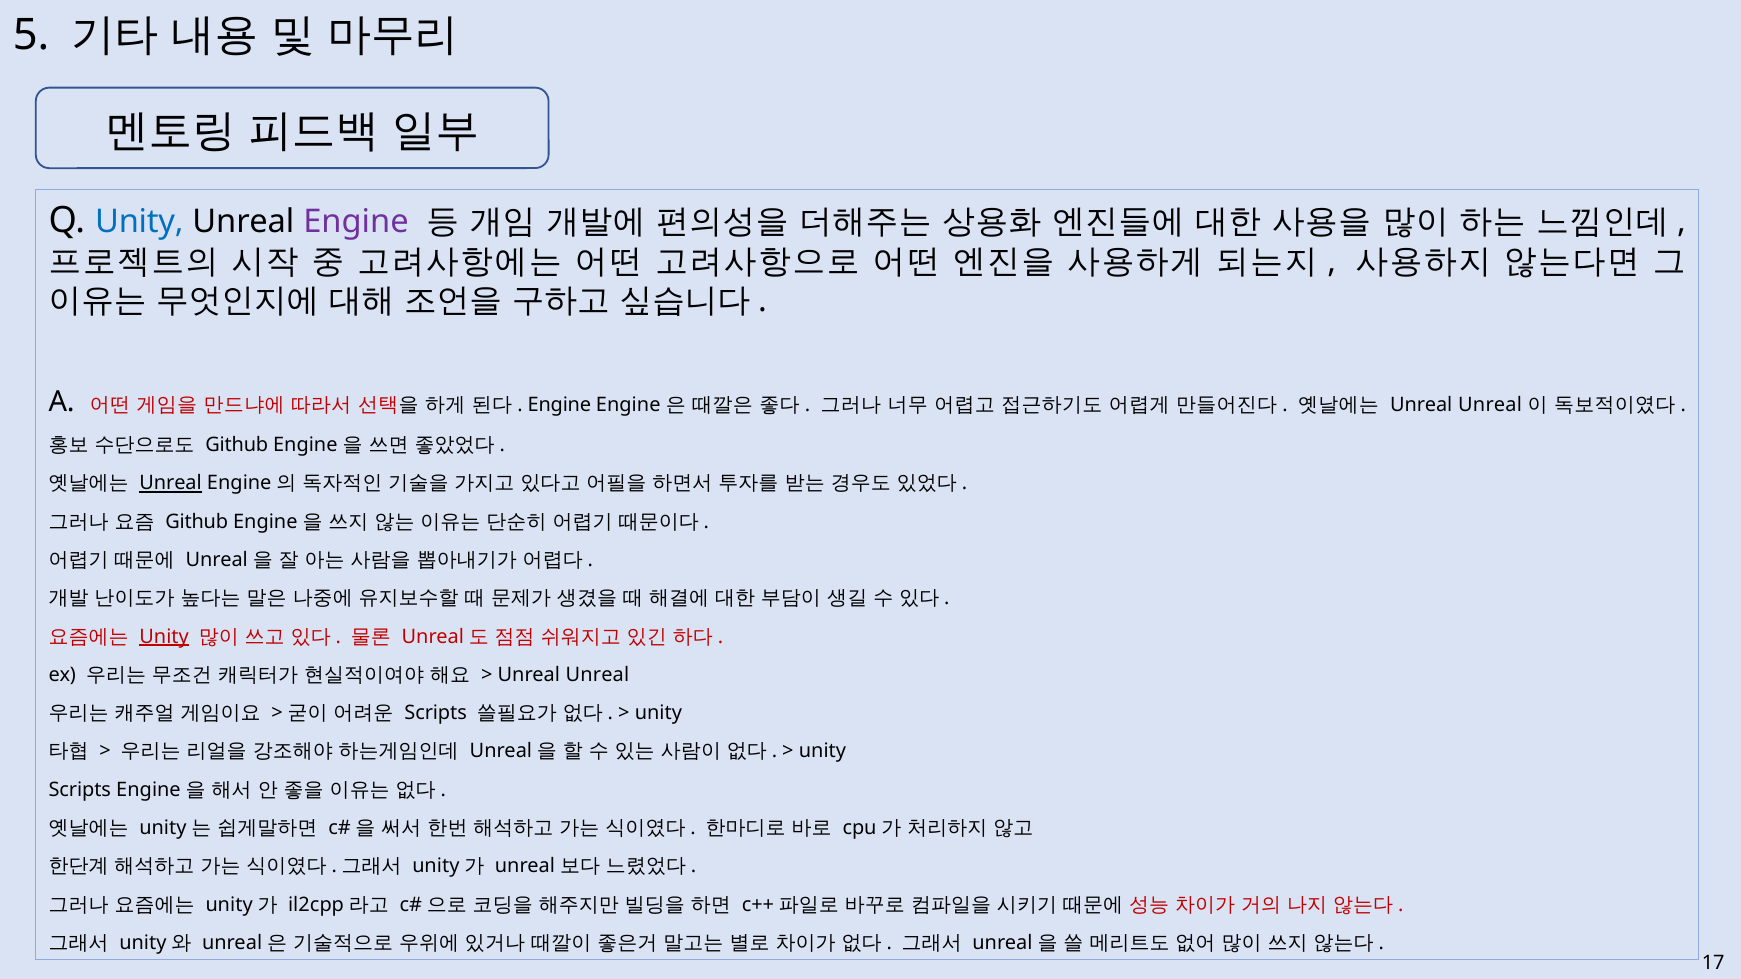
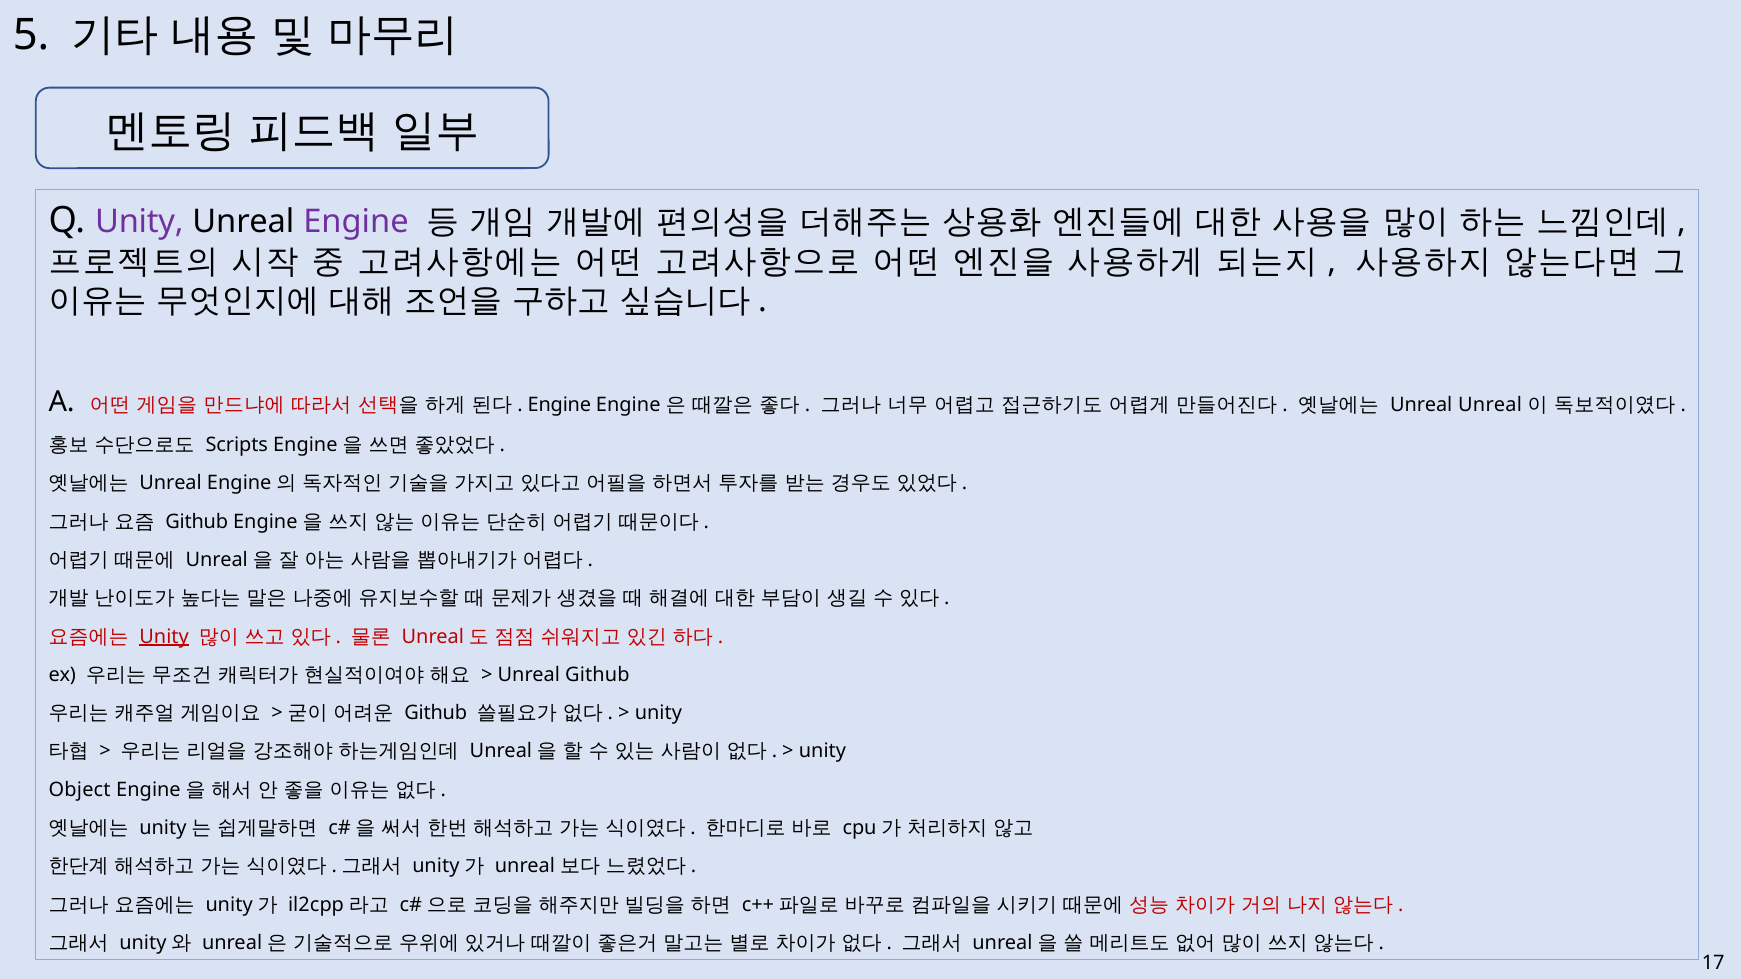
Unity at (139, 222) colour: blue -> purple
Github at (237, 445): Github -> Scripts
Unreal at (171, 483) underline: present -> none
Unreal at (597, 675): Unreal -> Github
Scripts at (436, 713): Scripts -> Github
Scripts at (80, 790): Scripts -> Object
